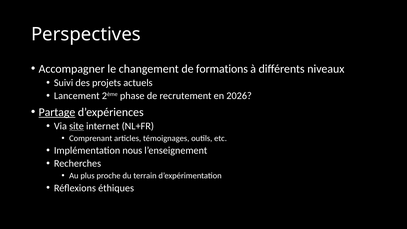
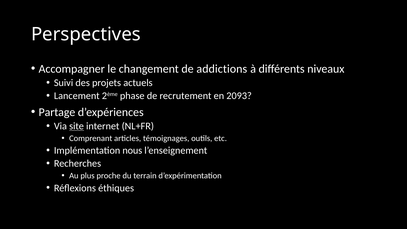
formations: formations -> addictions
2026: 2026 -> 2093
Partage underline: present -> none
